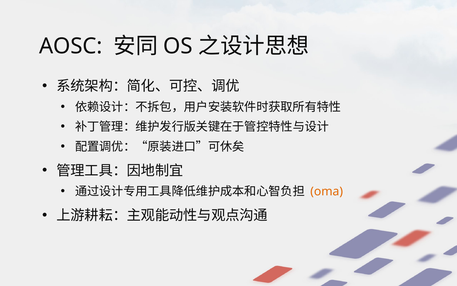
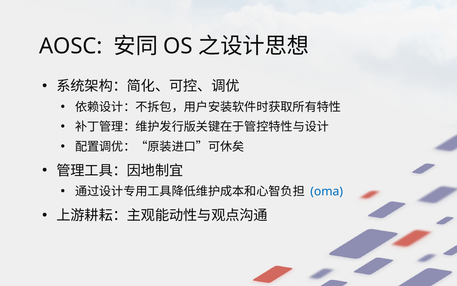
oma colour: orange -> blue
